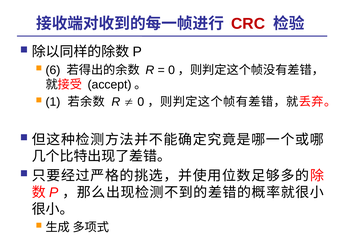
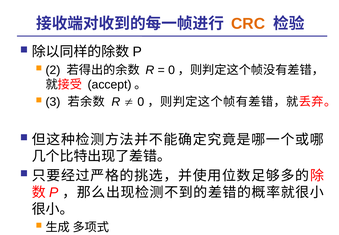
CRC colour: red -> orange
6: 6 -> 2
1: 1 -> 3
